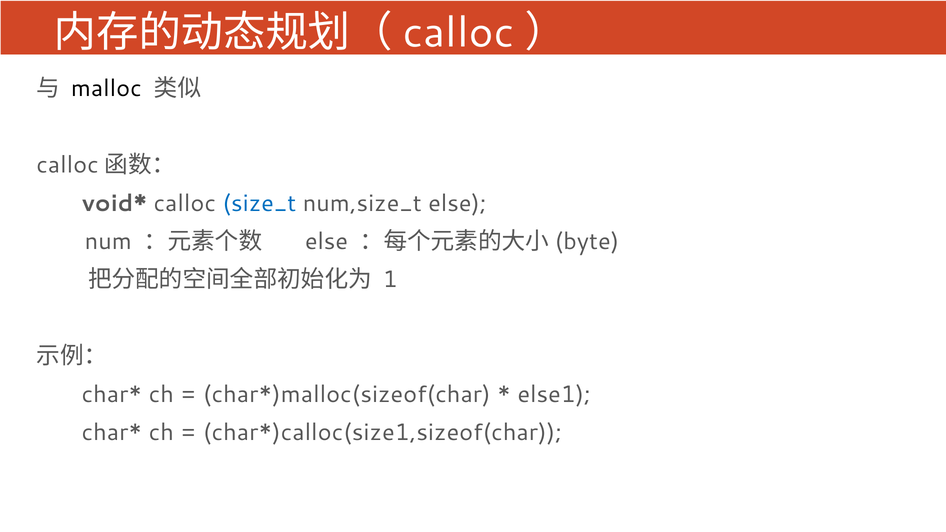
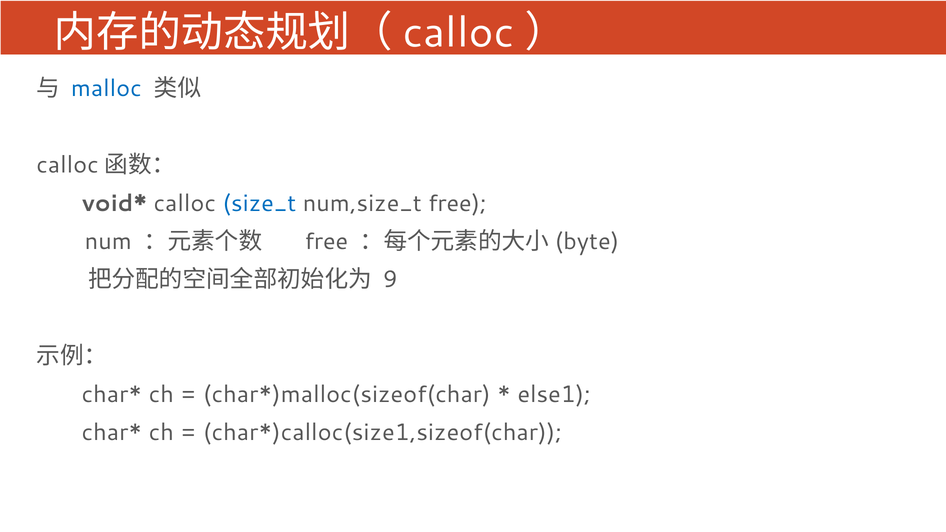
malloc colour: black -> blue
num,size_t else: else -> free
else at (326, 242): else -> free
1: 1 -> 9
